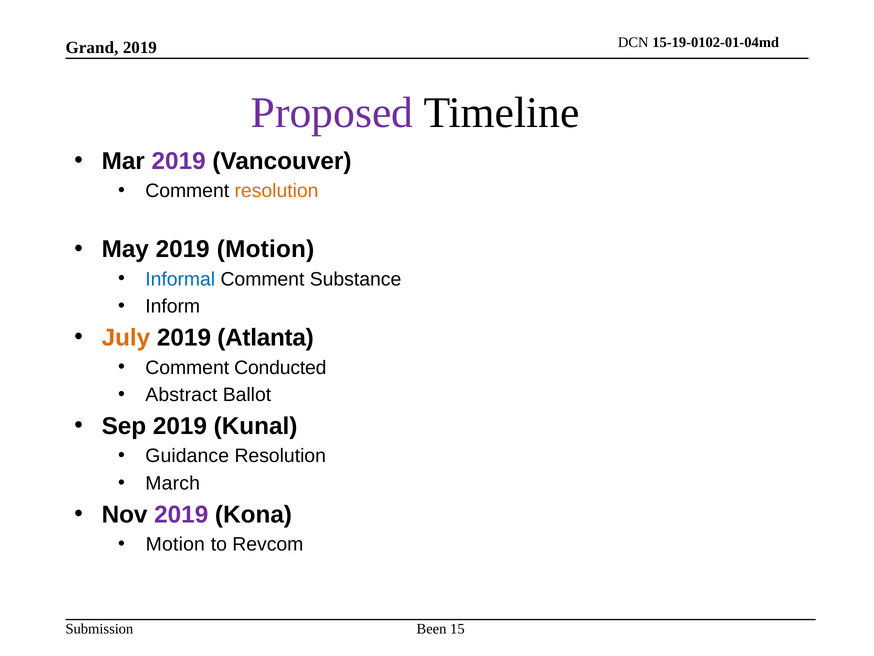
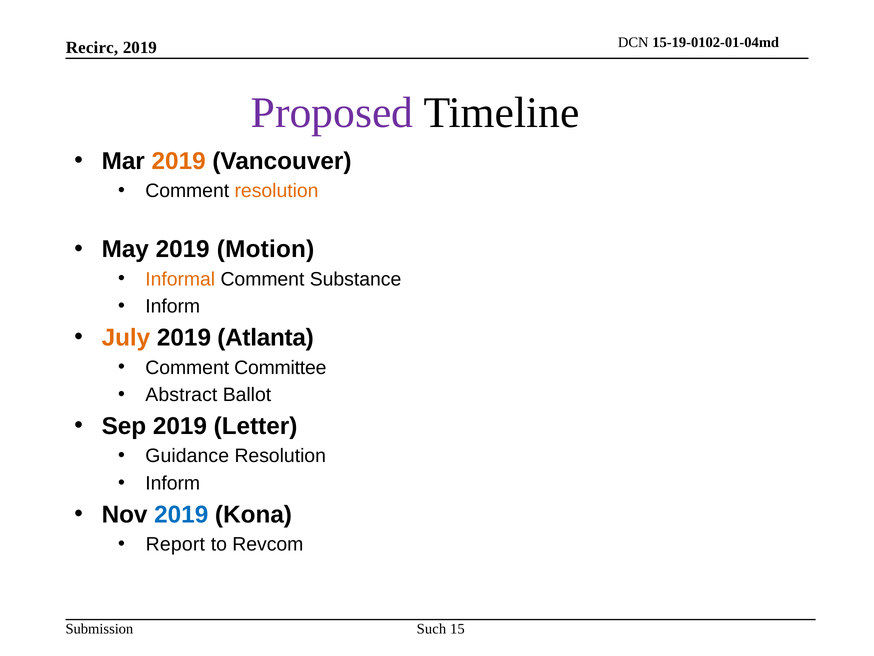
Grand: Grand -> Recirc
2019 at (179, 161) colour: purple -> orange
Informal colour: blue -> orange
Conducted: Conducted -> Committee
Kunal: Kunal -> Letter
March at (173, 483): March -> Inform
2019 at (181, 514) colour: purple -> blue
Motion at (175, 544): Motion -> Report
Been: Been -> Such
